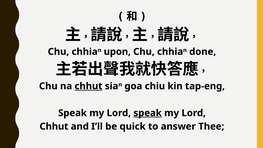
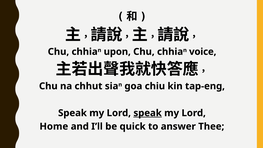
done: done -> voice
chhut at (88, 86) underline: present -> none
Chhut at (54, 126): Chhut -> Home
